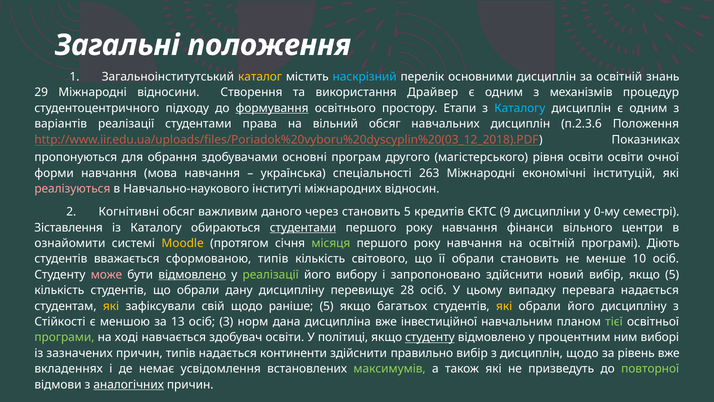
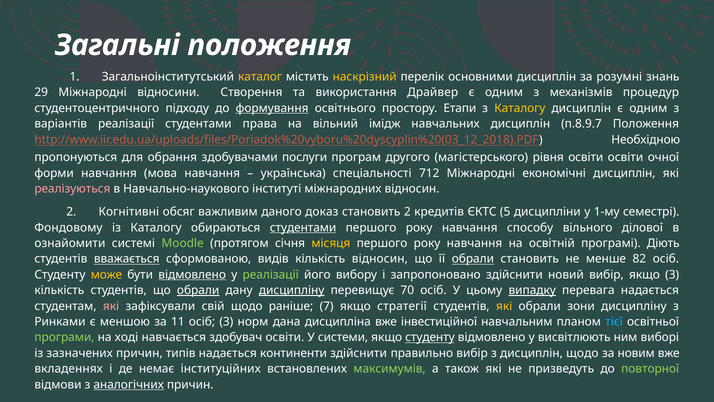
наскрізний colour: light blue -> yellow
за освітній: освітній -> розумні
Каталогу at (520, 108) colour: light blue -> yellow
вільний обсяг: обсяг -> імідж
п.2.3.6: п.2.3.6 -> п.8.9.7
Показниках: Показниках -> Необхідною
основні: основні -> послуги
263: 263 -> 712
економічні інституцій: інституцій -> дисциплін
через: через -> доказ
становить 5: 5 -> 2
9: 9 -> 5
0-му: 0-му -> 1-му
Зіставлення: Зіставлення -> Фондовому
фінанси: фінанси -> способу
центри: центри -> ділової
Moodle colour: yellow -> light green
місяця colour: light green -> yellow
вважається underline: none -> present
сформованою типів: типів -> видів
кількість світового: світового -> відносин
обрали at (473, 259) underline: none -> present
10: 10 -> 82
може colour: pink -> yellow
якщо 5: 5 -> 3
обрали at (198, 290) underline: none -> present
дисципліну at (292, 290) underline: none -> present
28: 28 -> 70
випадку underline: none -> present
які at (111, 306) colour: yellow -> pink
раніше 5: 5 -> 7
багатьох: багатьох -> стратегії
обрали його: його -> зони
Стійкості: Стійкості -> Ринками
13: 13 -> 11
тієї colour: light green -> light blue
політиці: політиці -> системи
процентним: процентним -> висвітлюють
рівень: рівень -> новим
усвідомлення: усвідомлення -> інституційних
